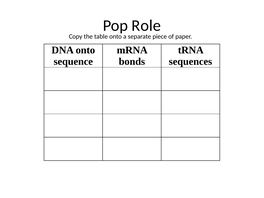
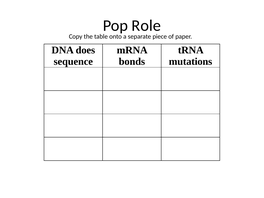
DNA onto: onto -> does
sequences: sequences -> mutations
